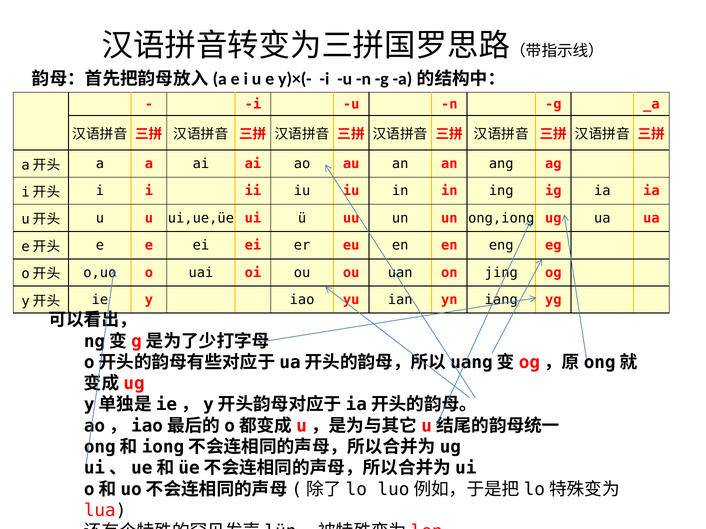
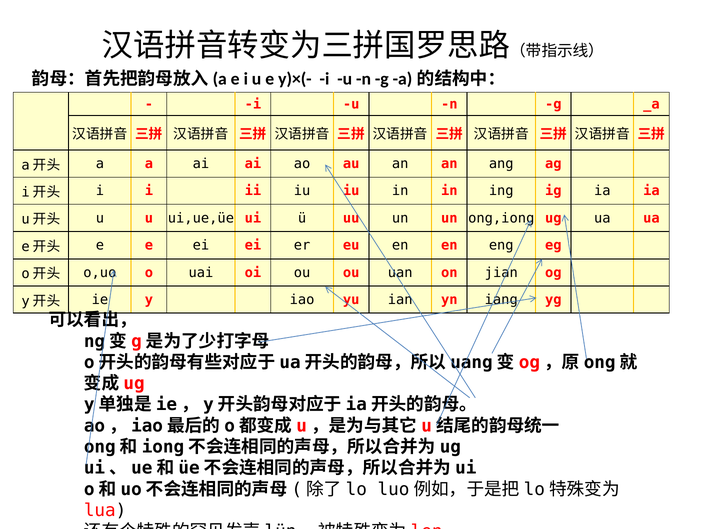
jing: jing -> jian
